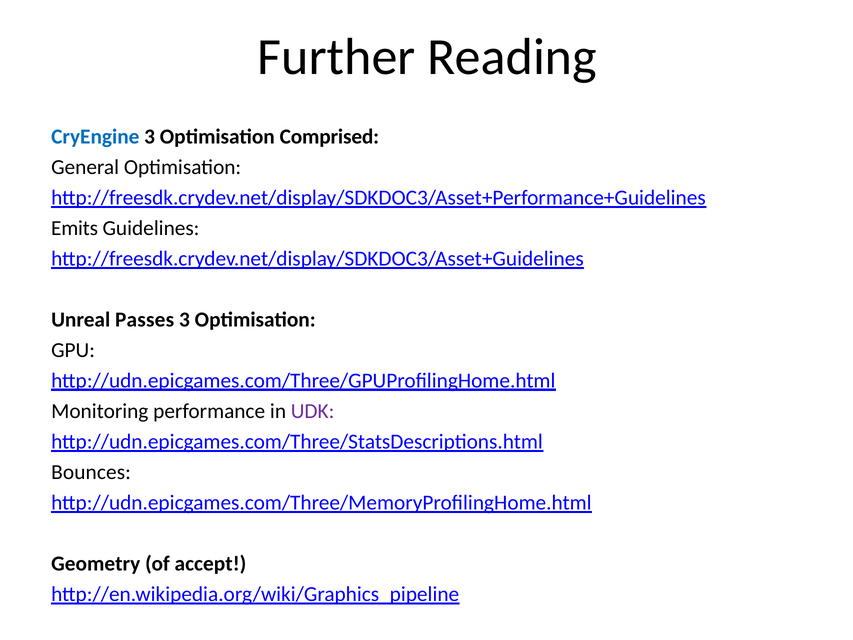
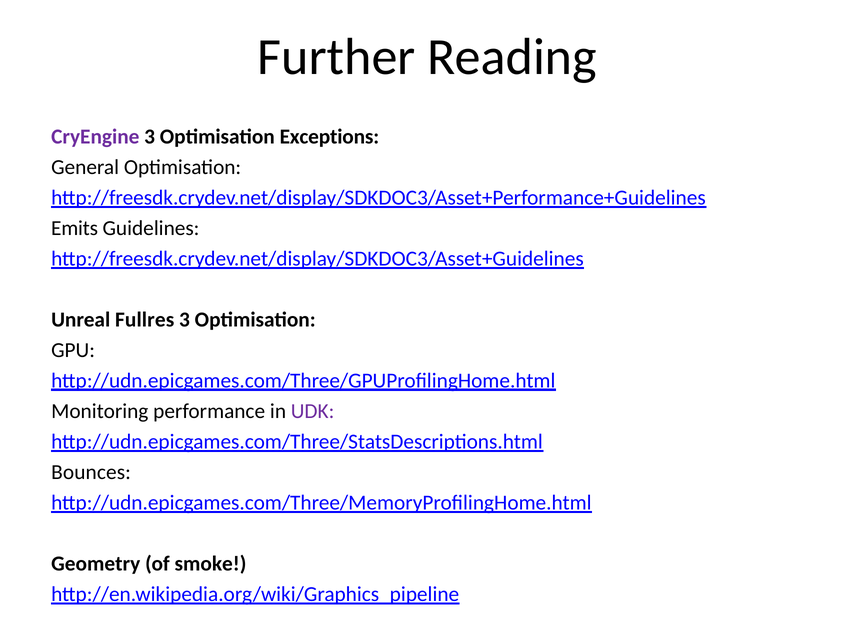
CryEngine colour: blue -> purple
Comprised: Comprised -> Exceptions
Passes: Passes -> Fullres
accept: accept -> smoke
